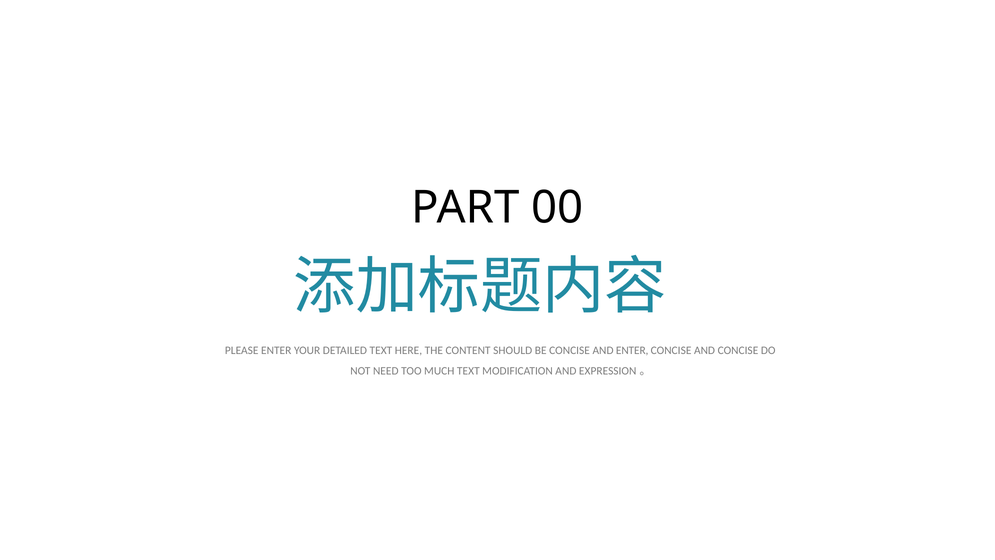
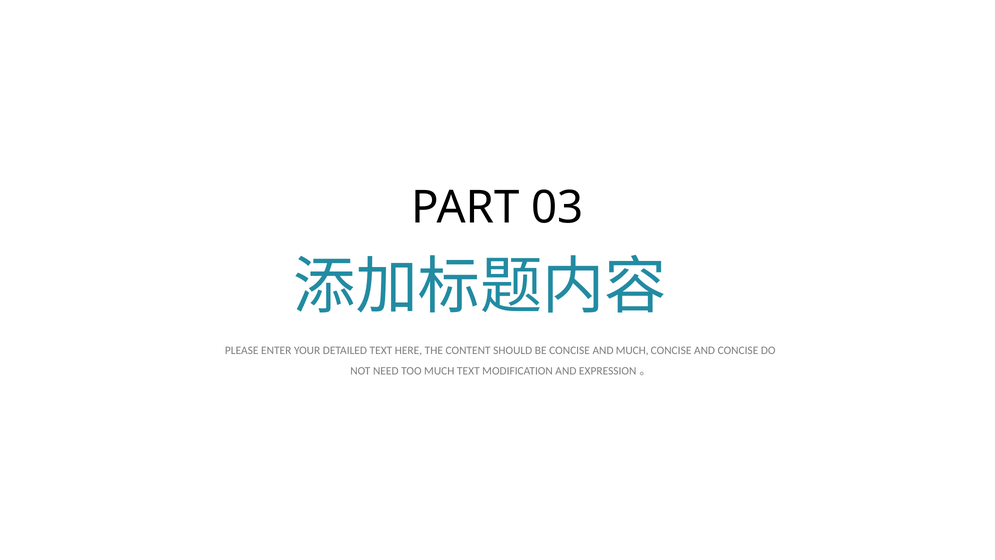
00: 00 -> 03
AND ENTER: ENTER -> MUCH
